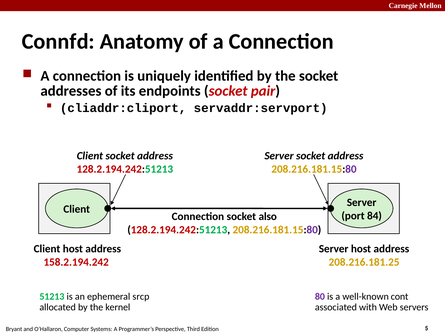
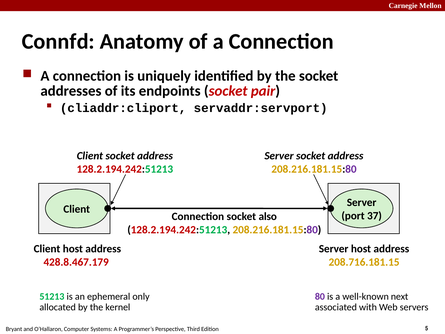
84: 84 -> 37
158.2.194.242: 158.2.194.242 -> 428.8.467.179
208.216.181.25: 208.216.181.25 -> 208.716.181.15
srcp: srcp -> only
cont: cont -> next
